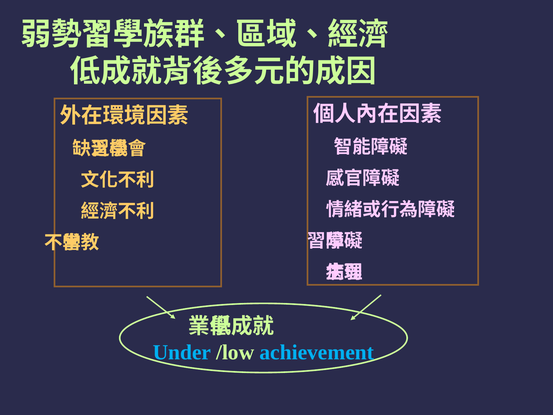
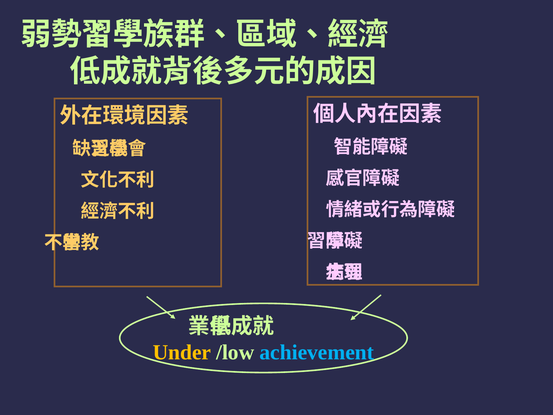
Under colour: light blue -> yellow
